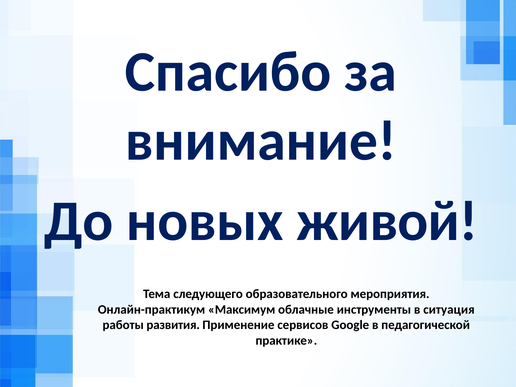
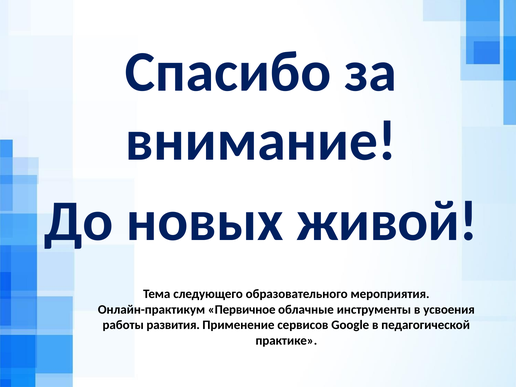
Максимум: Максимум -> Первичное
ситуация: ситуация -> усвоения
